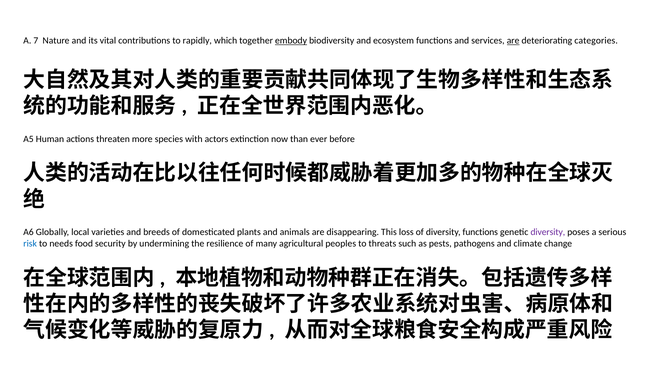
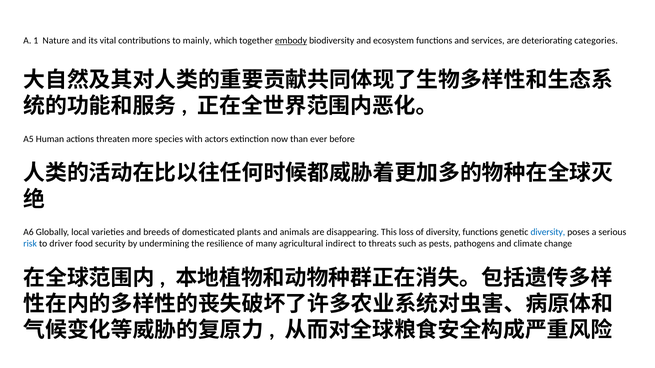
7: 7 -> 1
rapidly: rapidly -> mainly
are at (513, 41) underline: present -> none
diversity at (548, 232) colour: purple -> blue
needs: needs -> driver
peoples: peoples -> indirect
